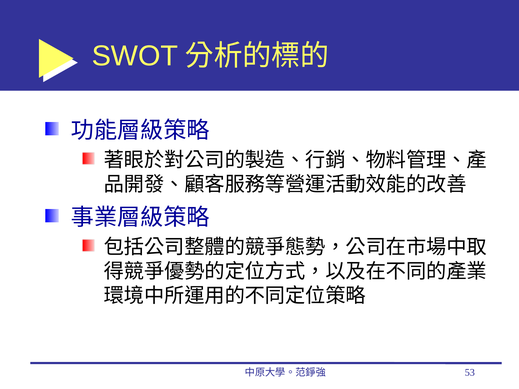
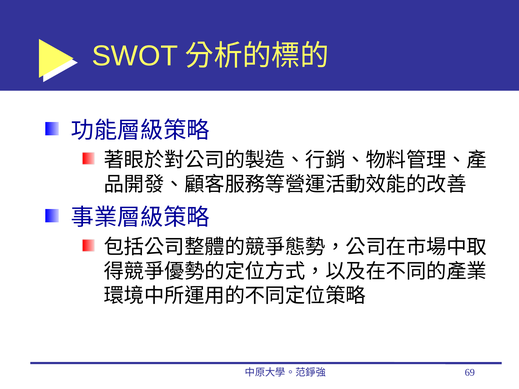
53: 53 -> 69
